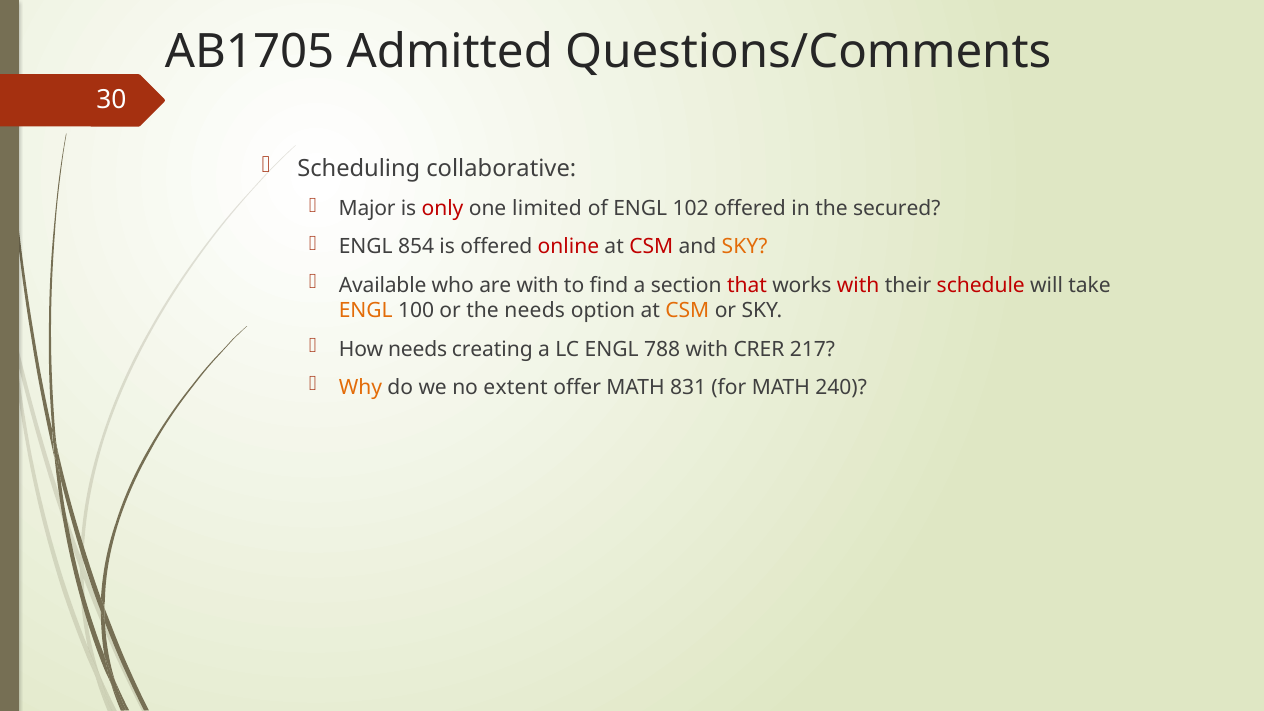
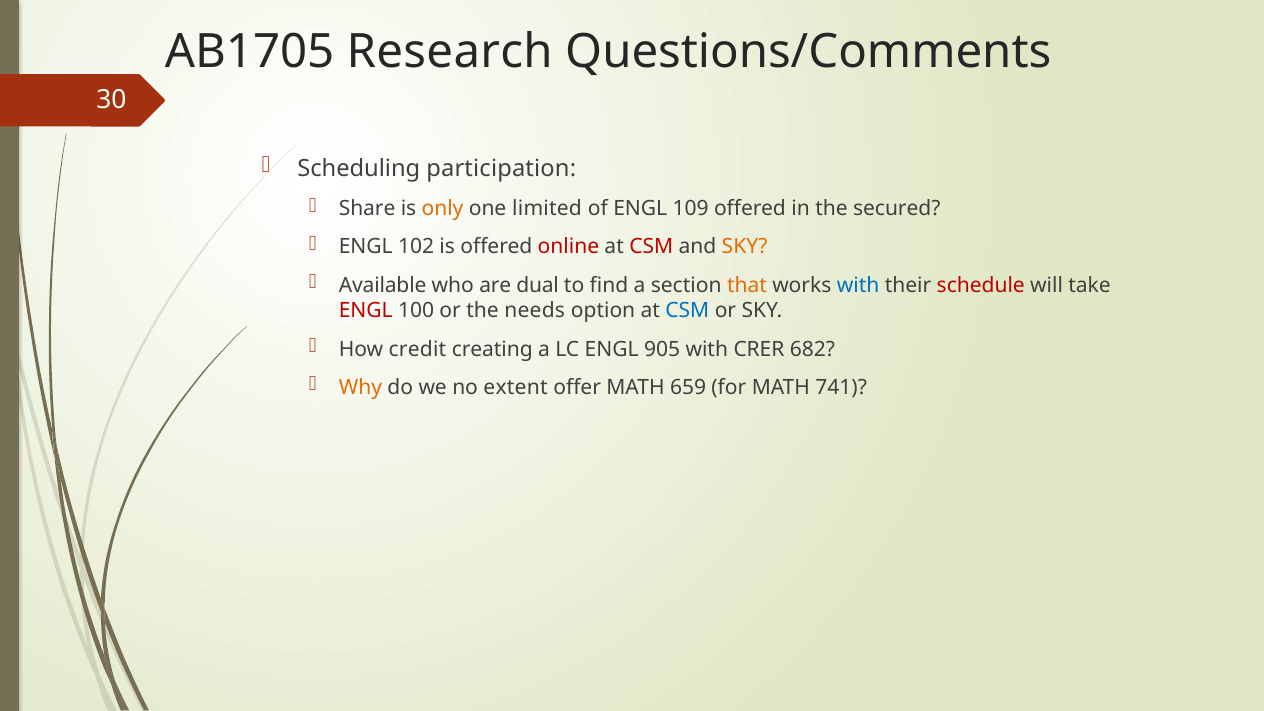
Admitted: Admitted -> Research
collaborative: collaborative -> participation
Major: Major -> Share
only colour: red -> orange
102: 102 -> 109
854: 854 -> 102
are with: with -> dual
that colour: red -> orange
with at (858, 285) colour: red -> blue
ENGL at (366, 311) colour: orange -> red
CSM at (687, 311) colour: orange -> blue
How needs: needs -> credit
788: 788 -> 905
217: 217 -> 682
831: 831 -> 659
240: 240 -> 741
